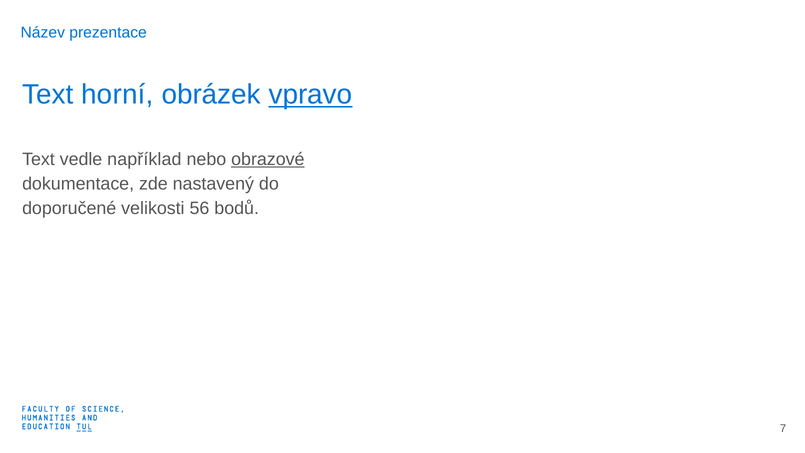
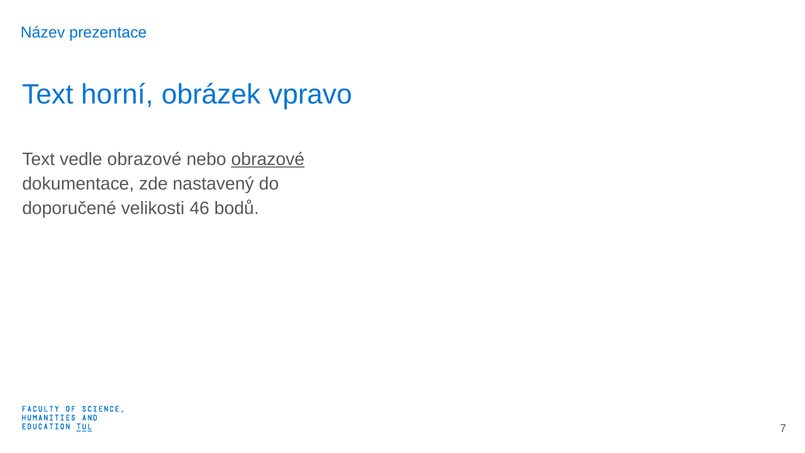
vpravo underline: present -> none
vedle například: například -> obrazové
56: 56 -> 46
